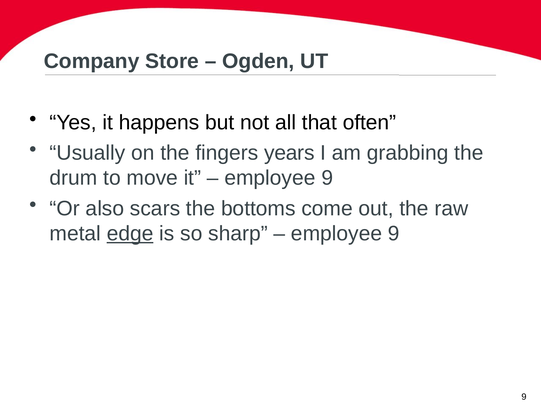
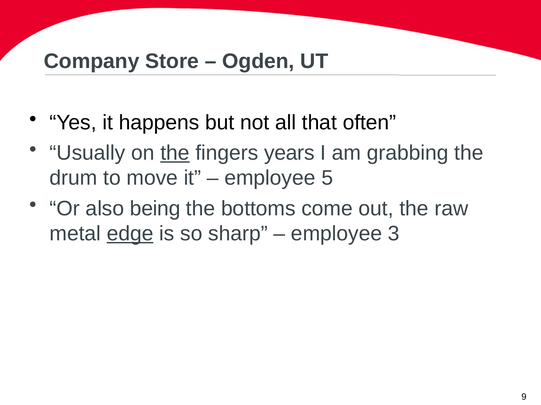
the at (175, 153) underline: none -> present
9 at (327, 178): 9 -> 5
scars: scars -> being
9 at (394, 234): 9 -> 3
